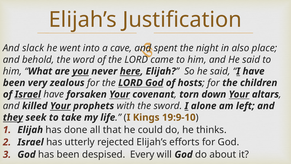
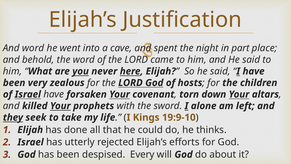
And slack: slack -> word
also: also -> part
